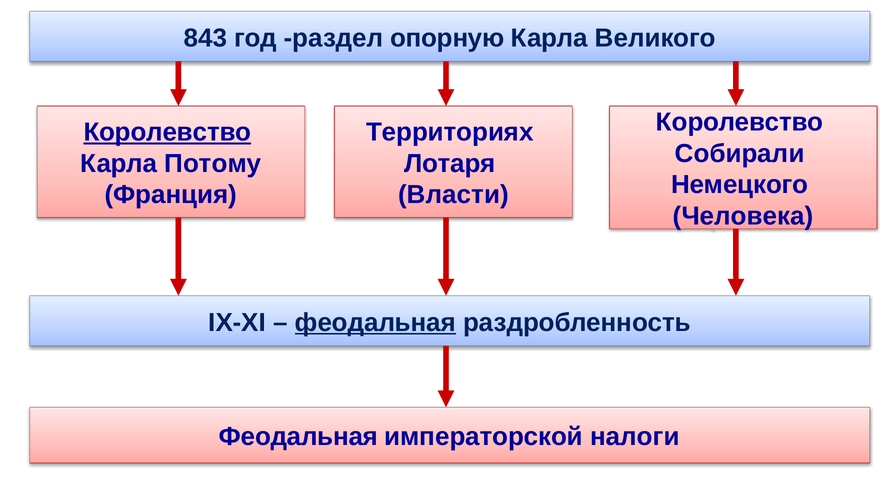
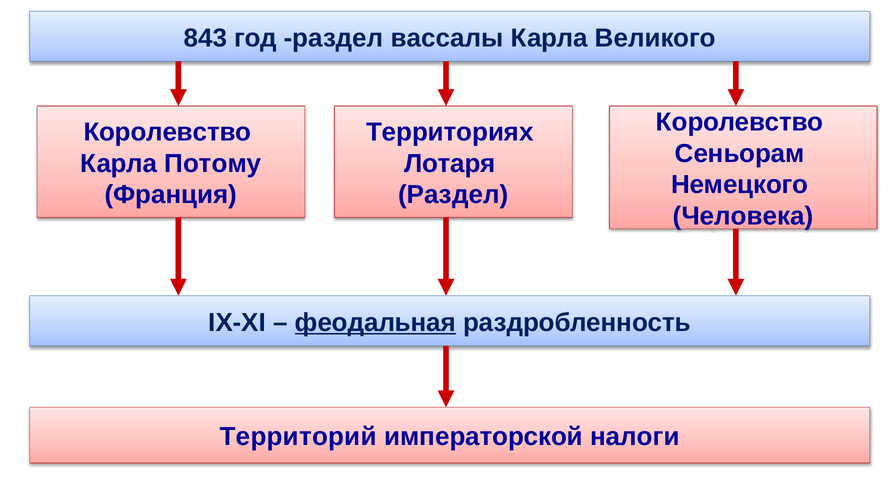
опорную: опорную -> вассалы
Королевство at (167, 132) underline: present -> none
Собирали: Собирали -> Сеньорам
Власти at (453, 195): Власти -> Раздел
Феодальная at (298, 437): Феодальная -> Территорий
